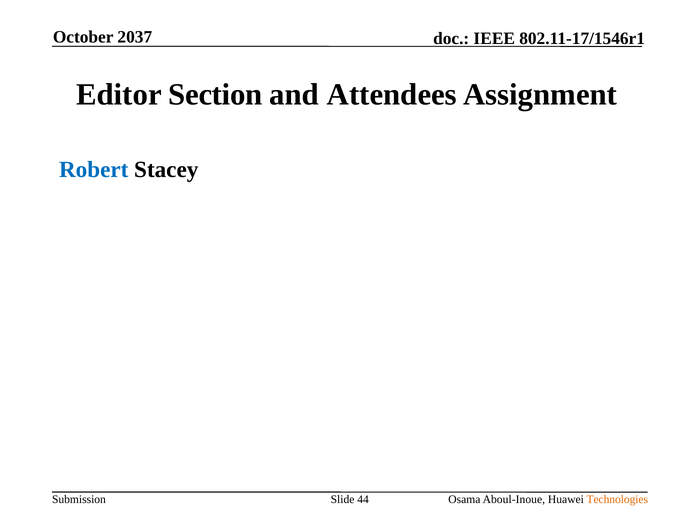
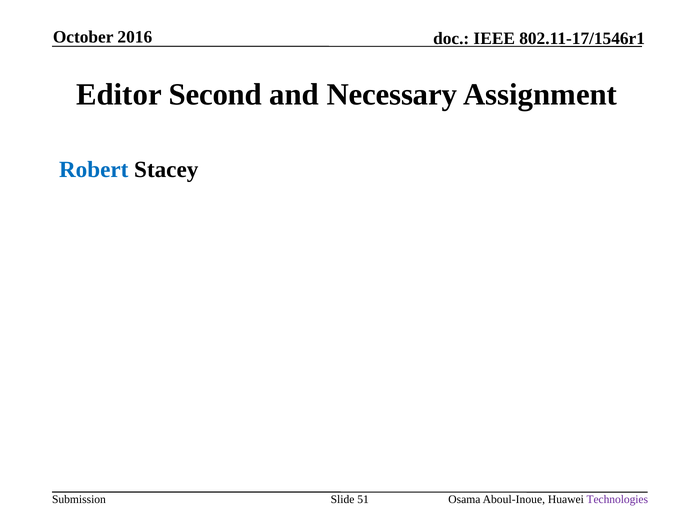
2037: 2037 -> 2016
Section: Section -> Second
Attendees: Attendees -> Necessary
44: 44 -> 51
Technologies colour: orange -> purple
